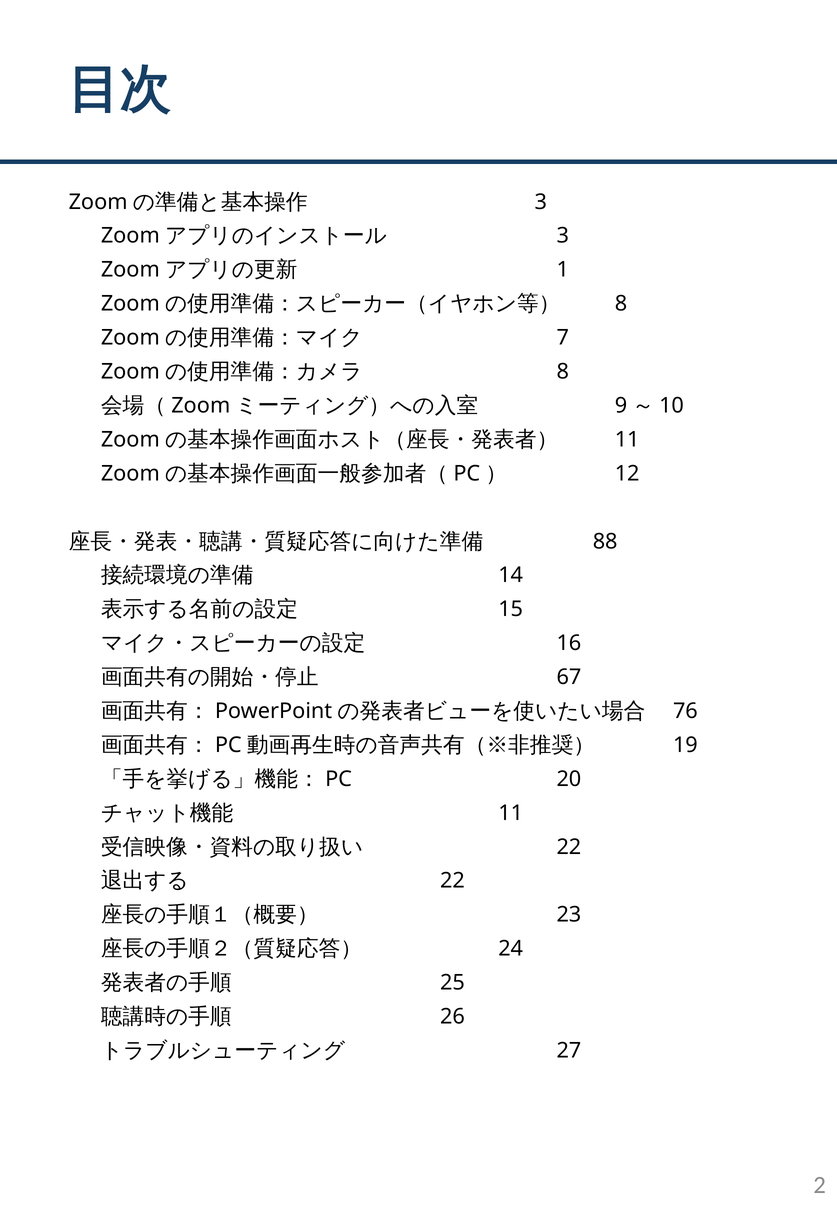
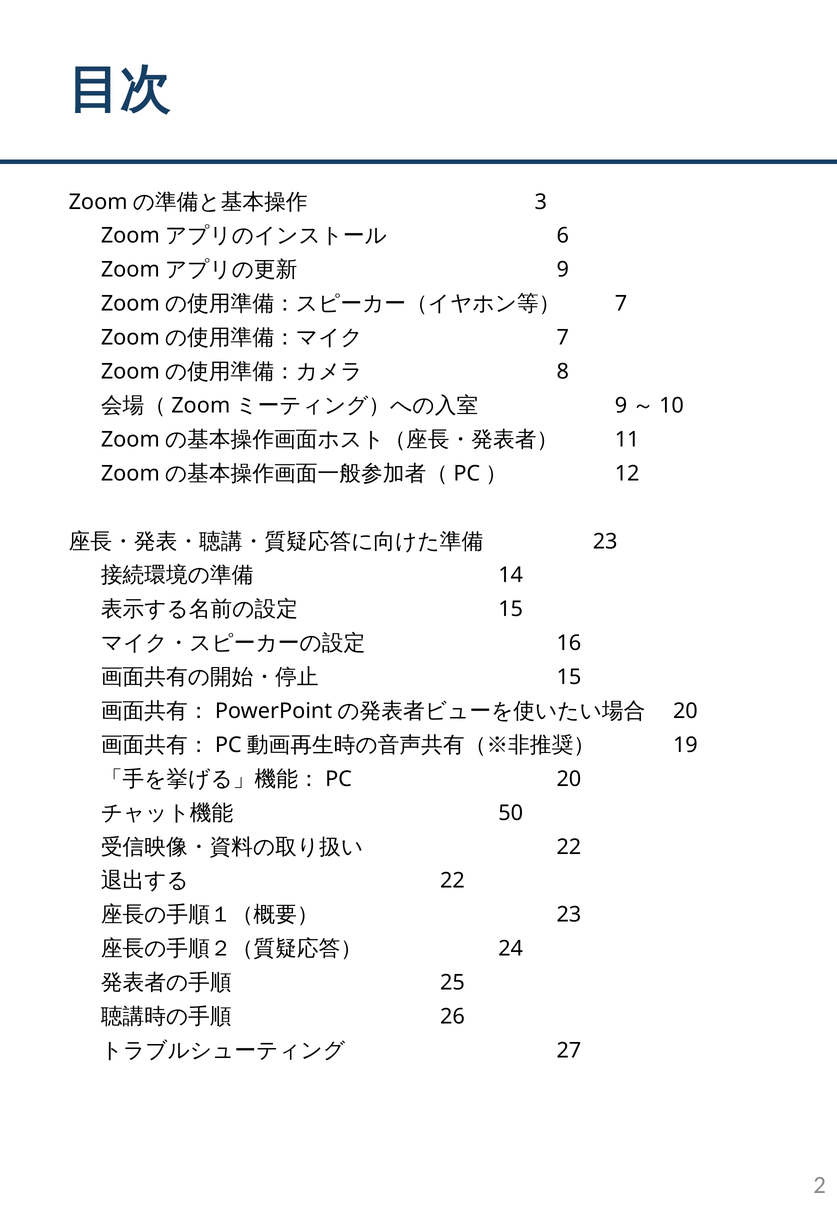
3 at (563, 236): 3 -> 6
1: 1 -> 9
8 at (621, 303): 8 -> 7
88 at (605, 541): 88 -> 23
67 at (569, 677): 67 -> 15
76 at (685, 711): 76 -> 20
11 at (511, 812): 11 -> 50
